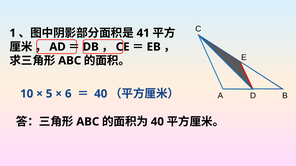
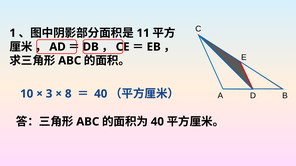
41: 41 -> 11
5: 5 -> 3
6: 6 -> 8
